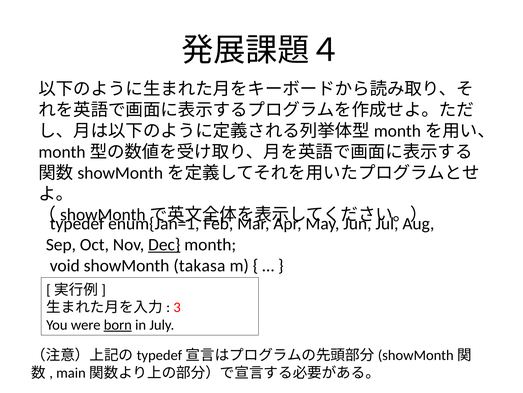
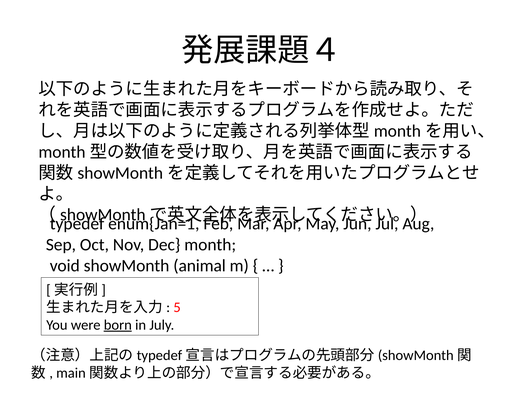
Dec underline: present -> none
takasa: takasa -> animal
3: 3 -> 5
